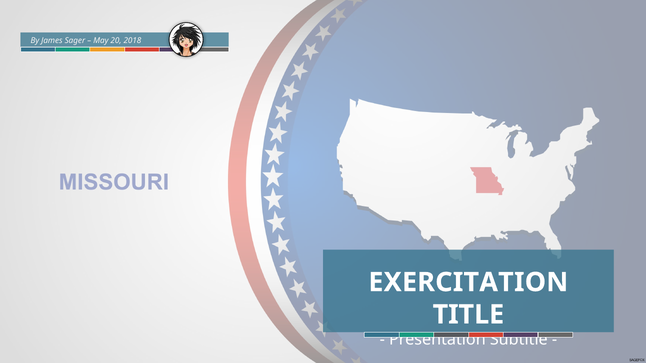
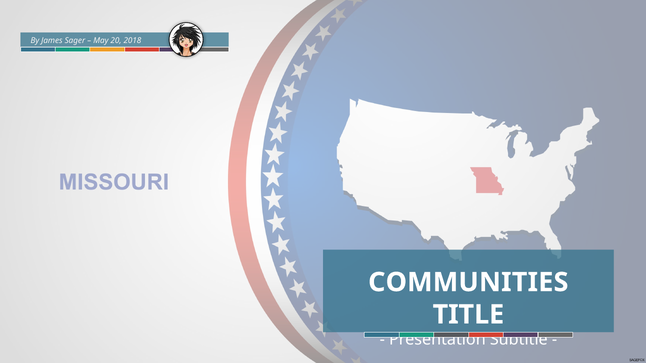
EXERCITATION: EXERCITATION -> COMMUNITIES
